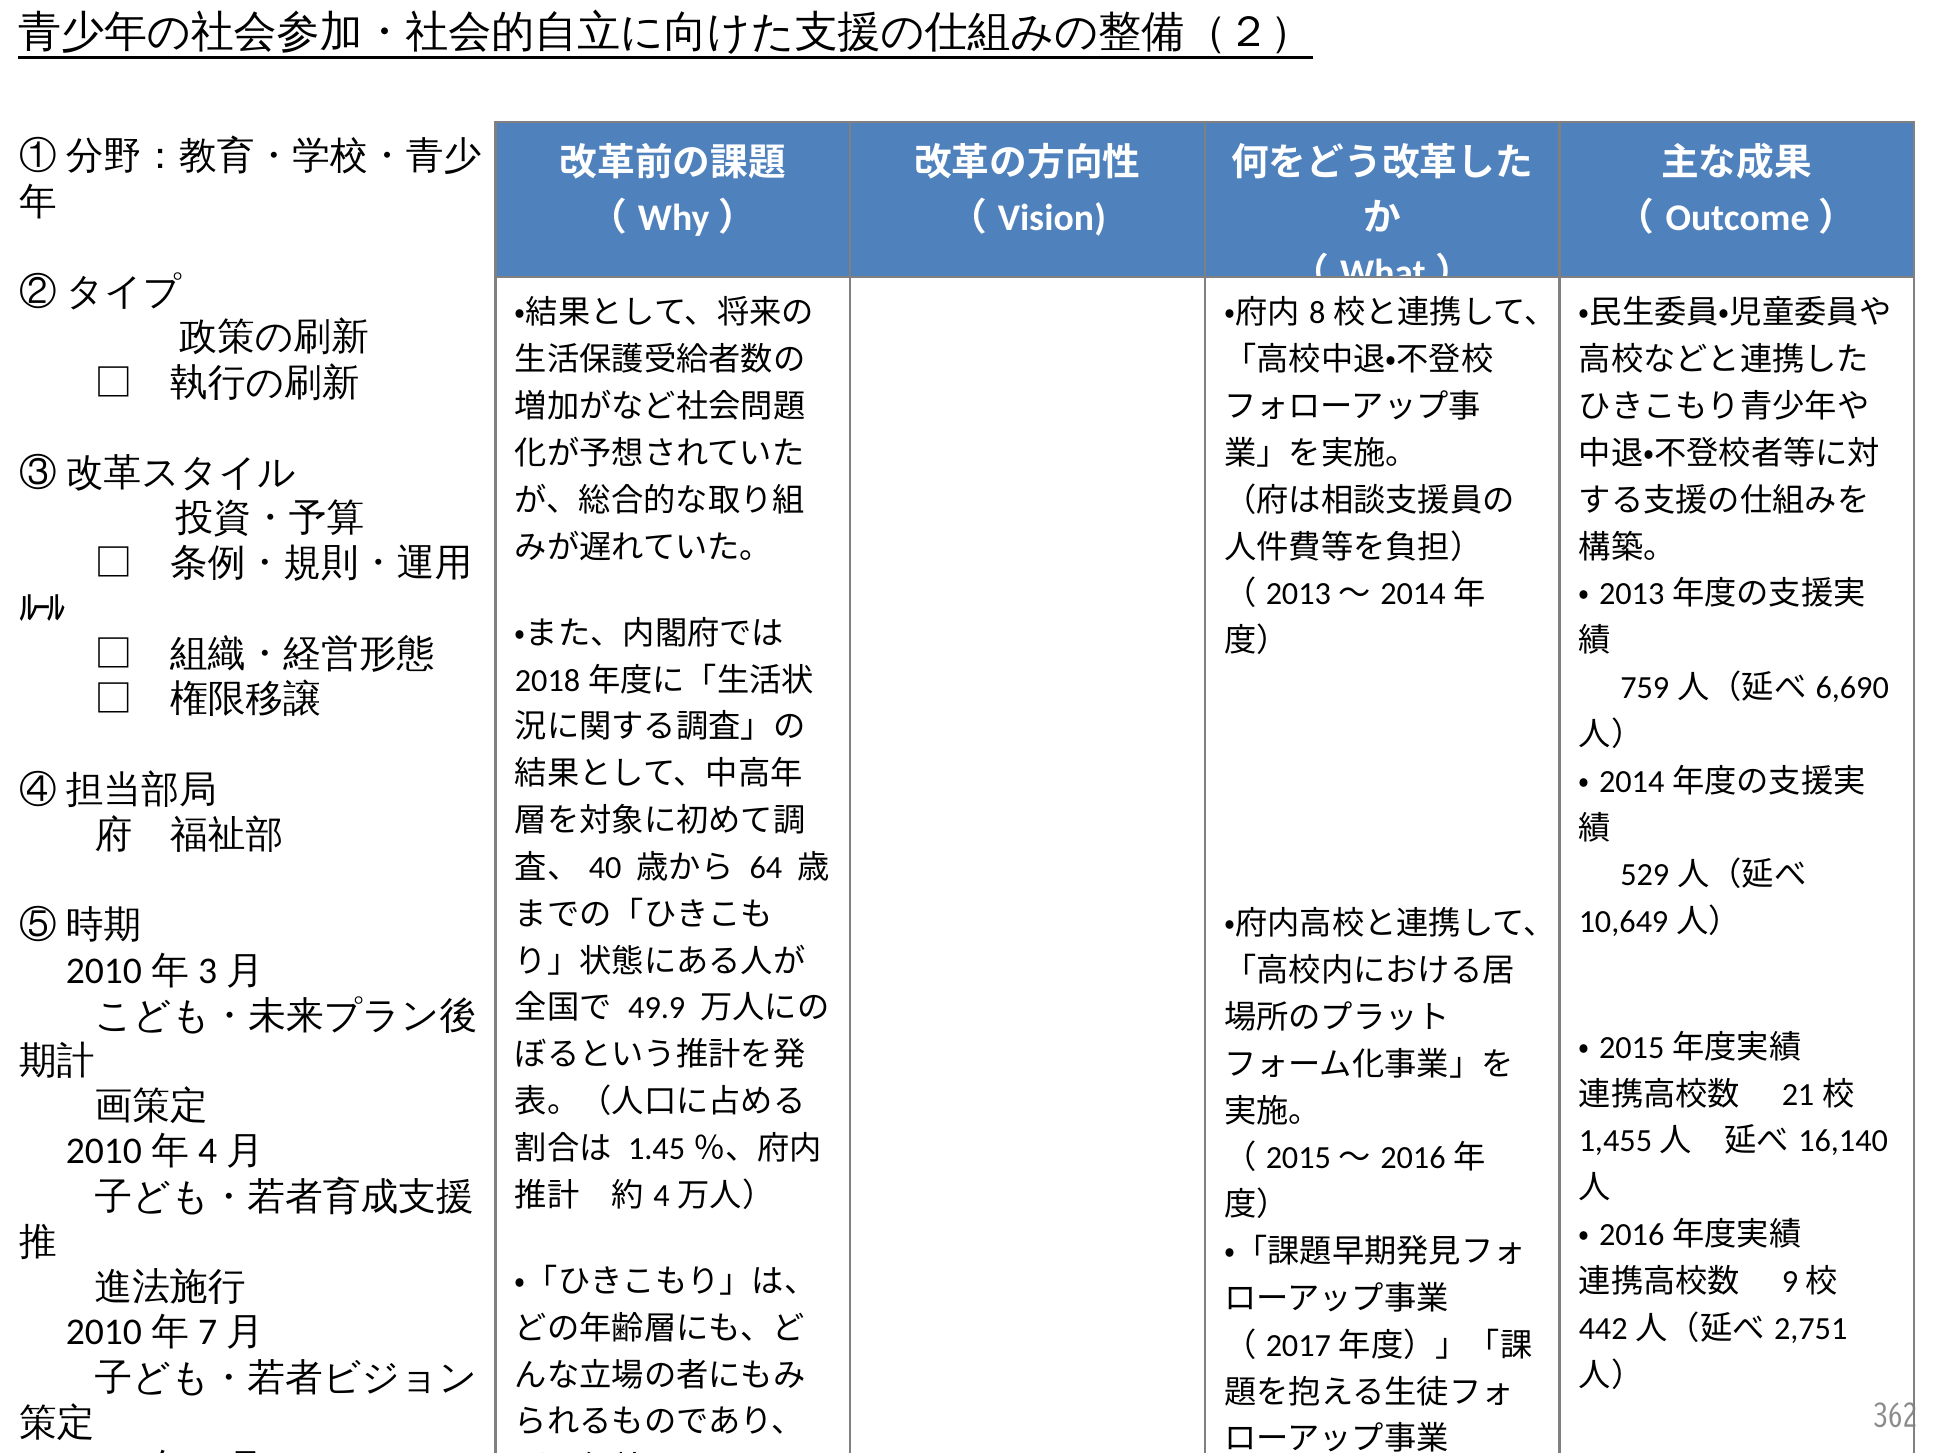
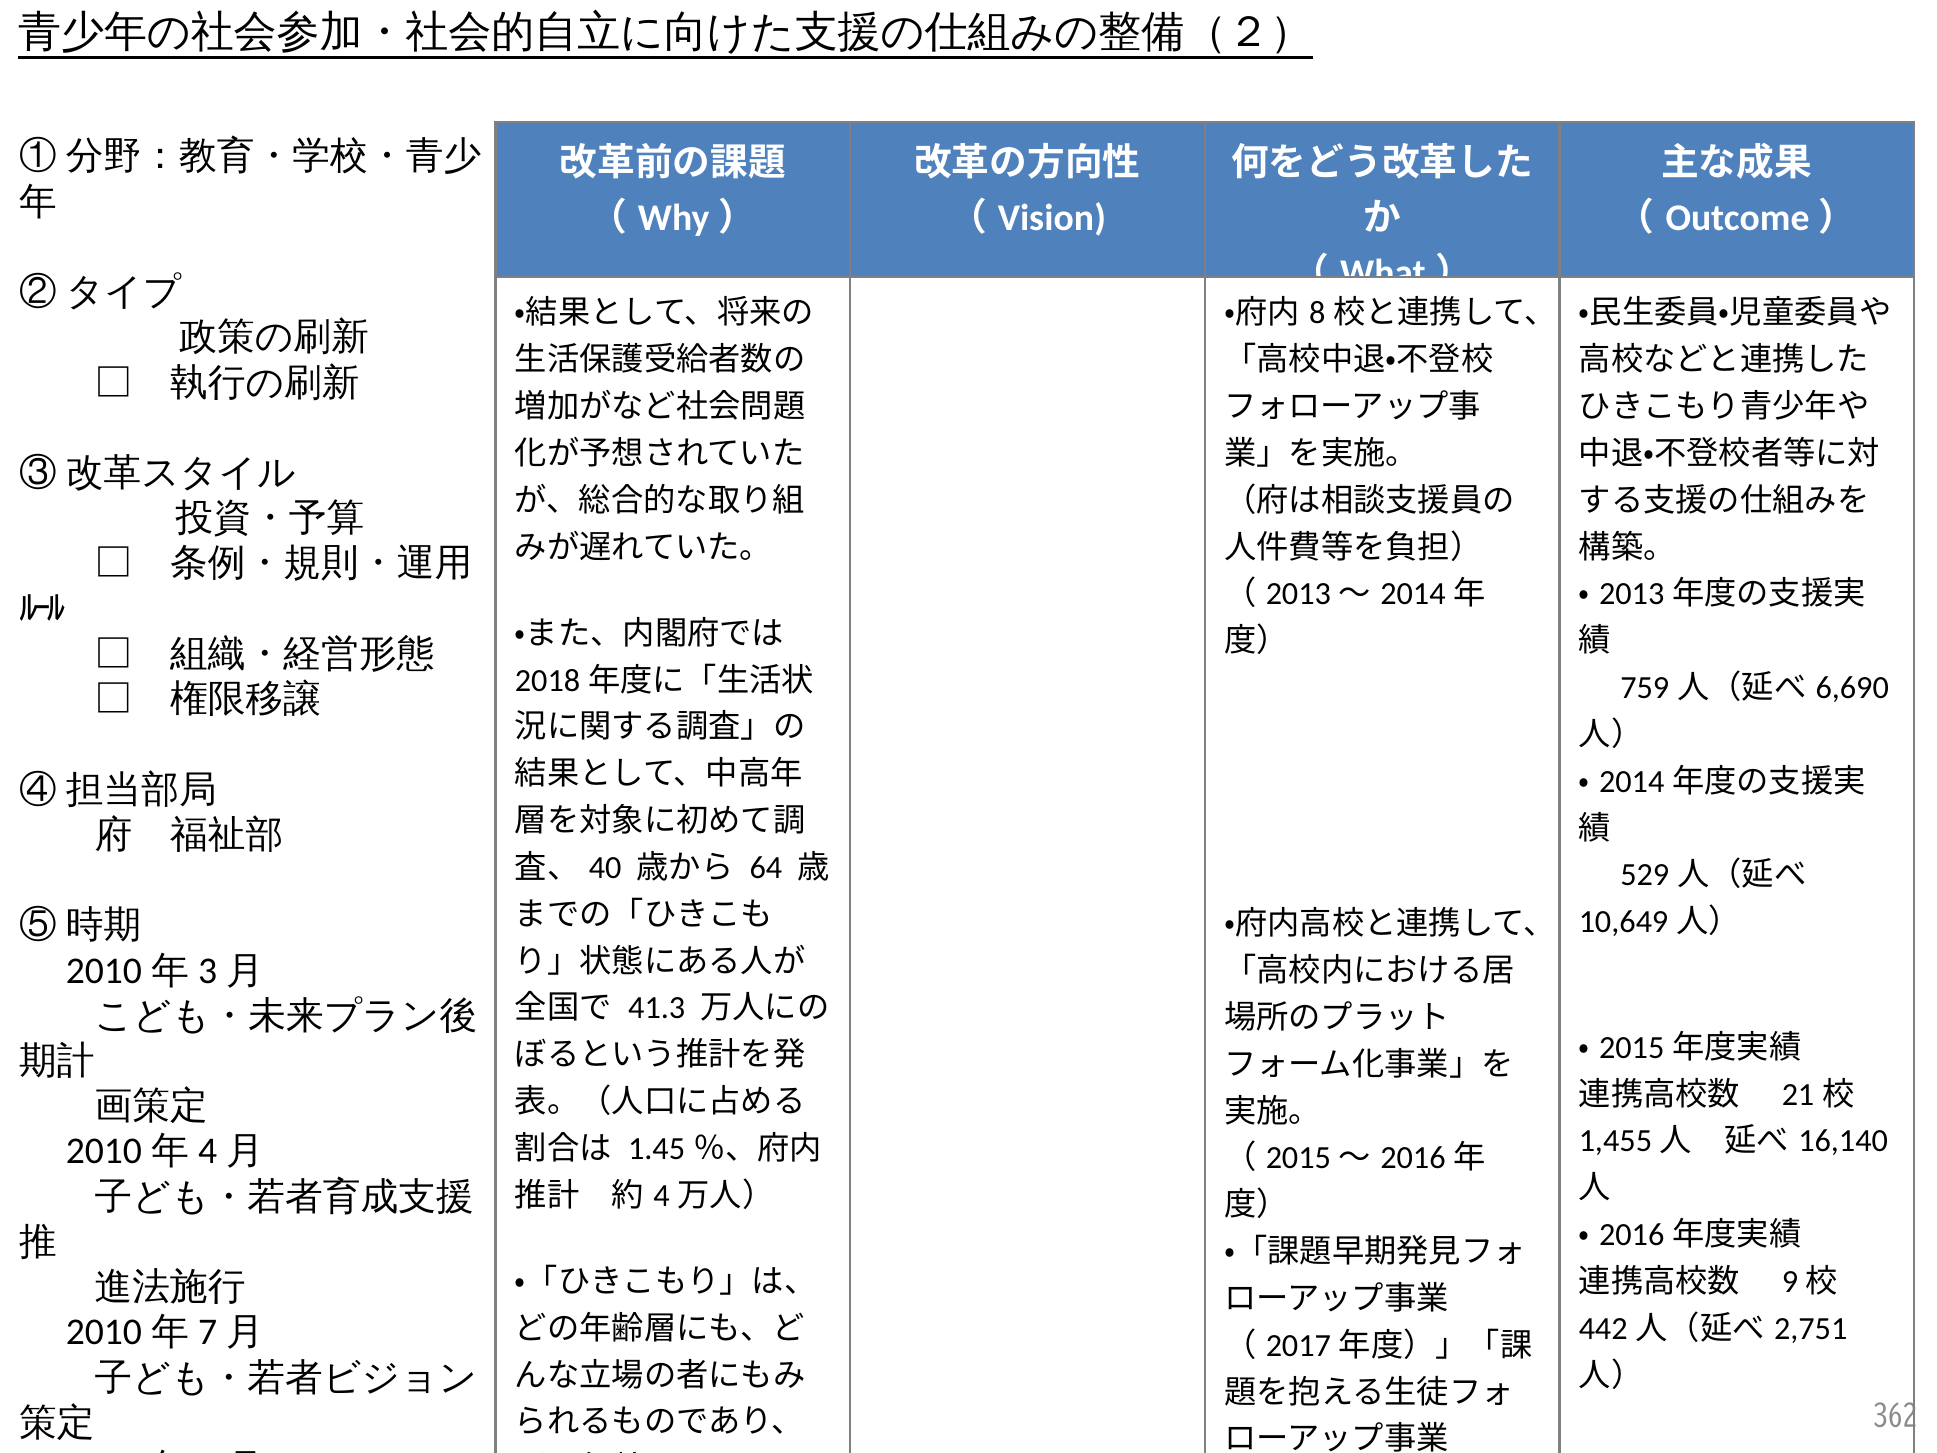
49.9: 49.9 -> 41.3
